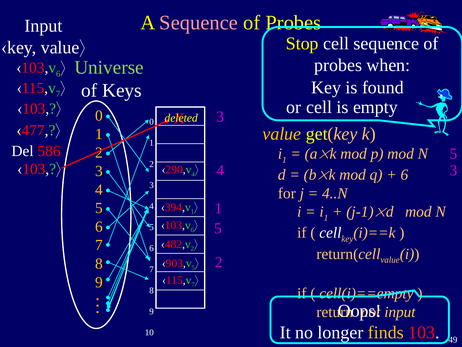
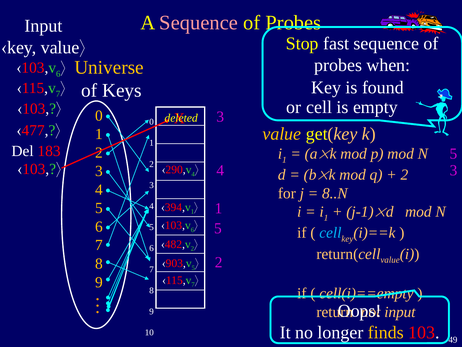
Stop cell: cell -> fast
Universe colour: light green -> yellow
586: 586 -> 183
6 at (404, 175): 6 -> 2
4..N: 4..N -> 8..N
cell at (330, 233) colour: white -> light blue
